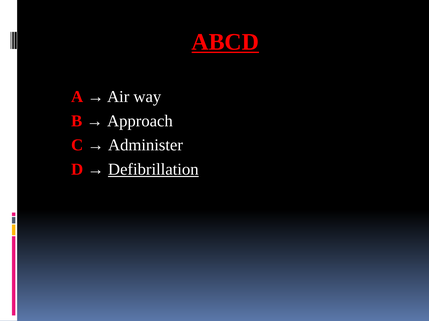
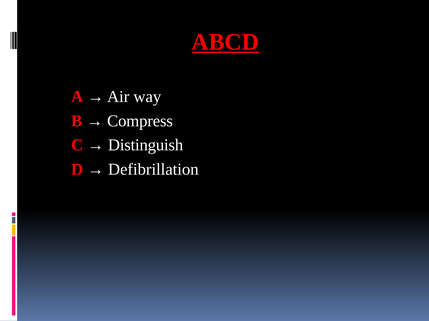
Approach: Approach -> Compress
Administer: Administer -> Distinguish
Defibrillation underline: present -> none
